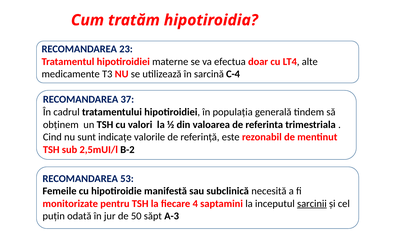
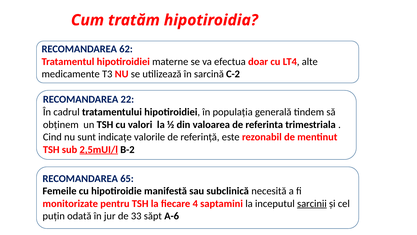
23: 23 -> 62
C-4: C-4 -> C-2
37: 37 -> 22
2,5mUI/l underline: none -> present
53: 53 -> 65
50: 50 -> 33
A-3: A-3 -> A-6
